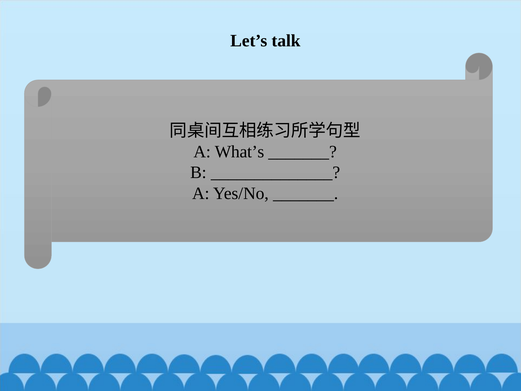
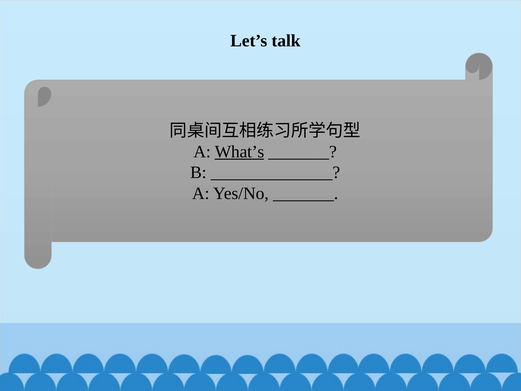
What’s underline: none -> present
